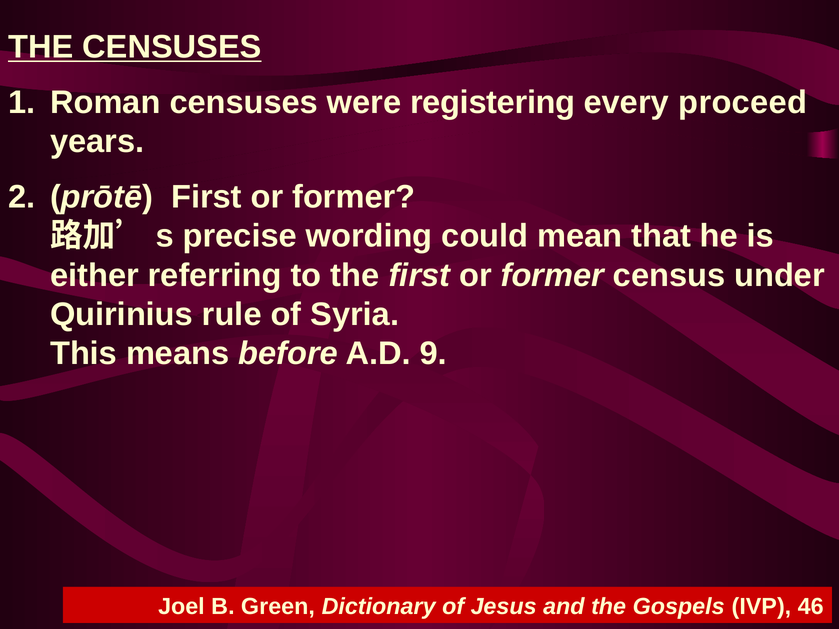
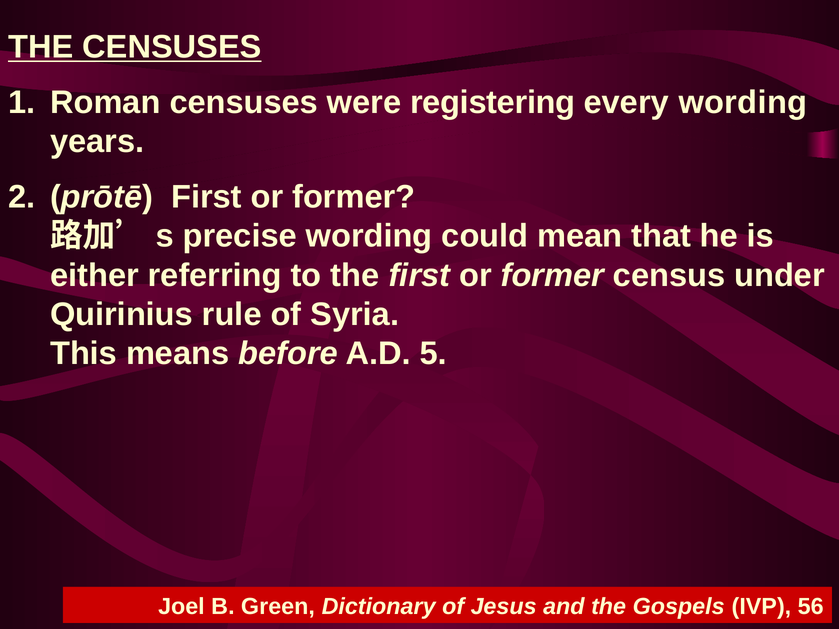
every proceed: proceed -> wording
9: 9 -> 5
46: 46 -> 56
